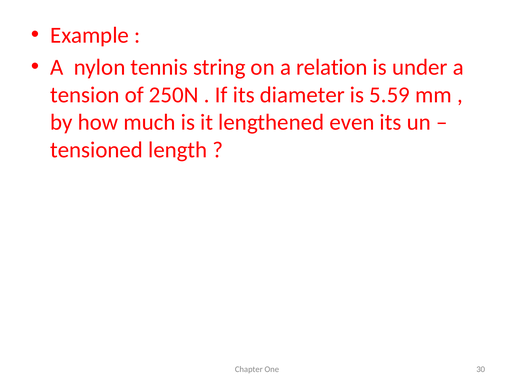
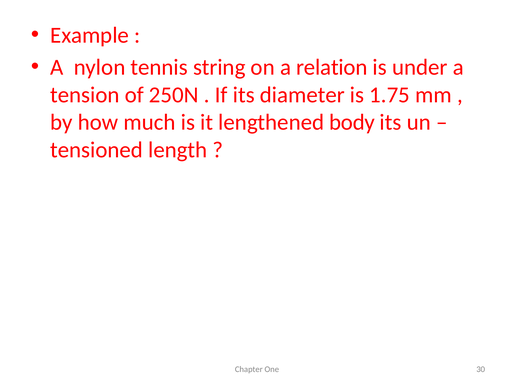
5.59: 5.59 -> 1.75
even: even -> body
